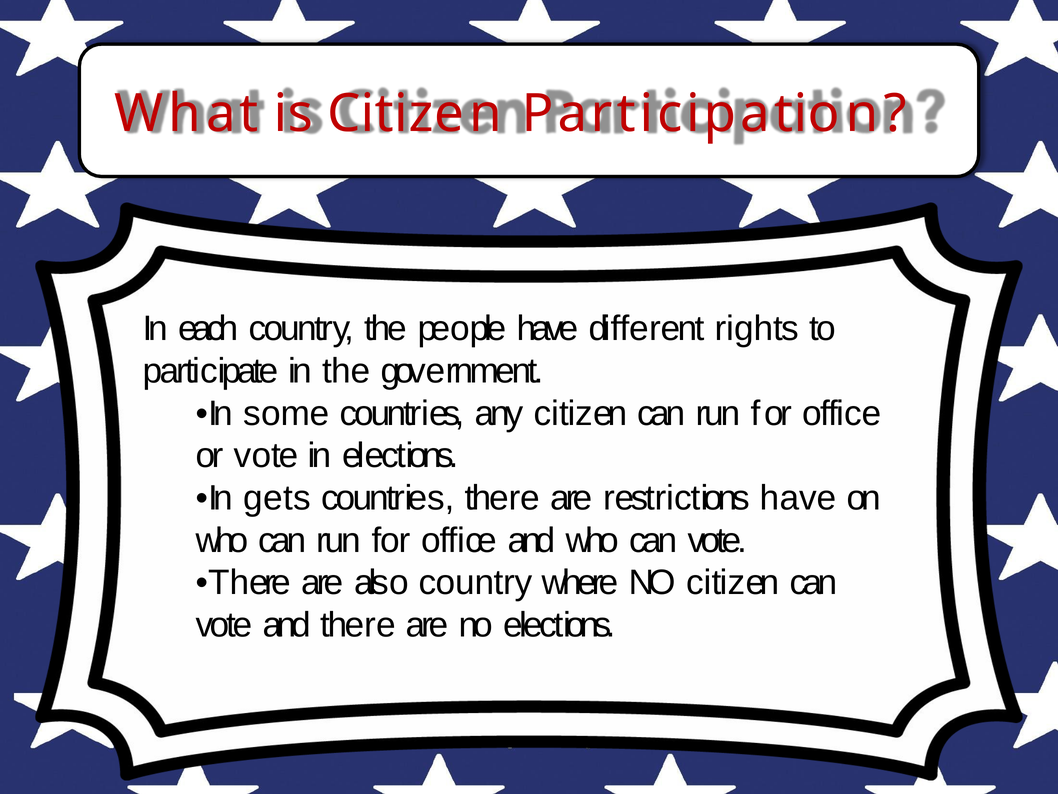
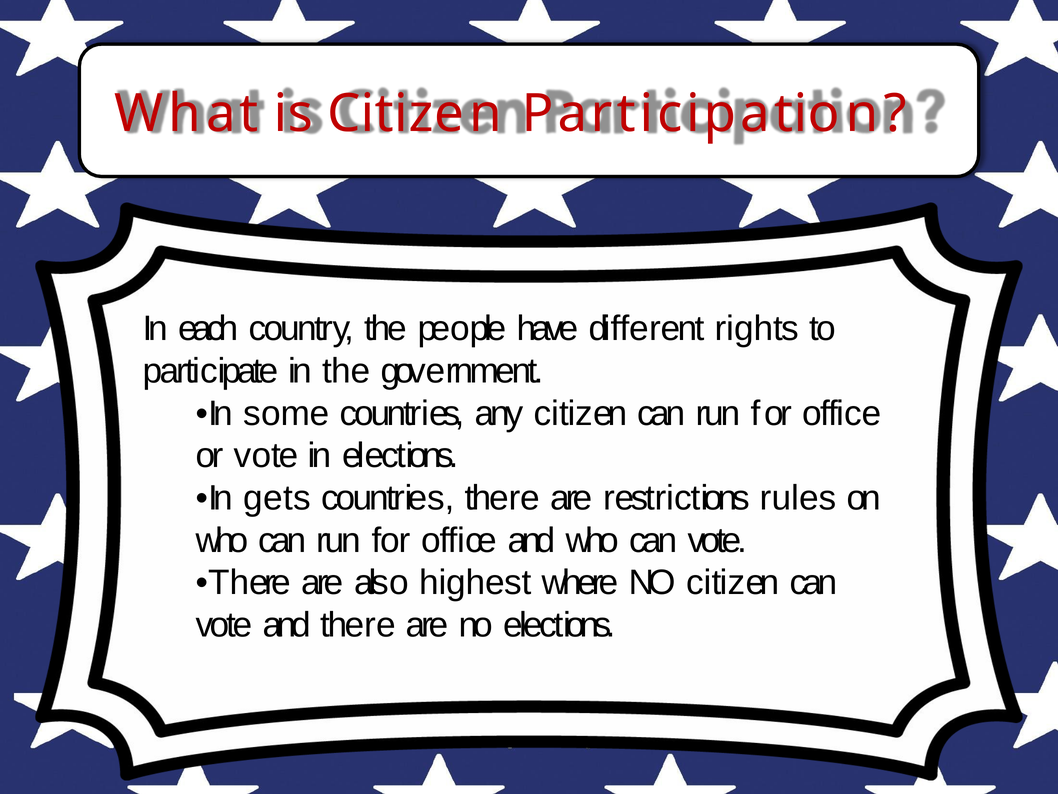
restrictions have: have -> rules
also country: country -> highest
